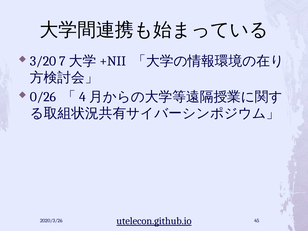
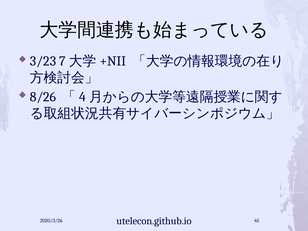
3/20: 3/20 -> 3/23
0/26: 0/26 -> 8/26
utelecon.github.io underline: present -> none
